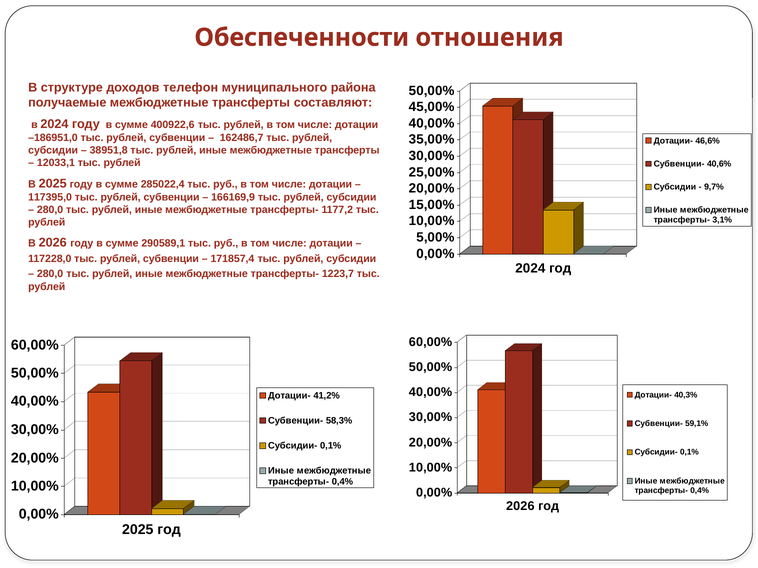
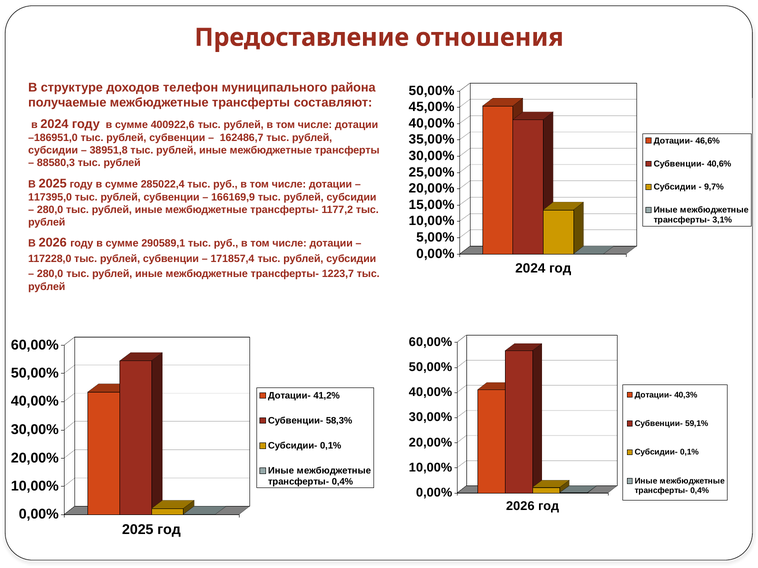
Обеспеченности: Обеспеченности -> Предоставление
12033,1: 12033,1 -> 88580,3
